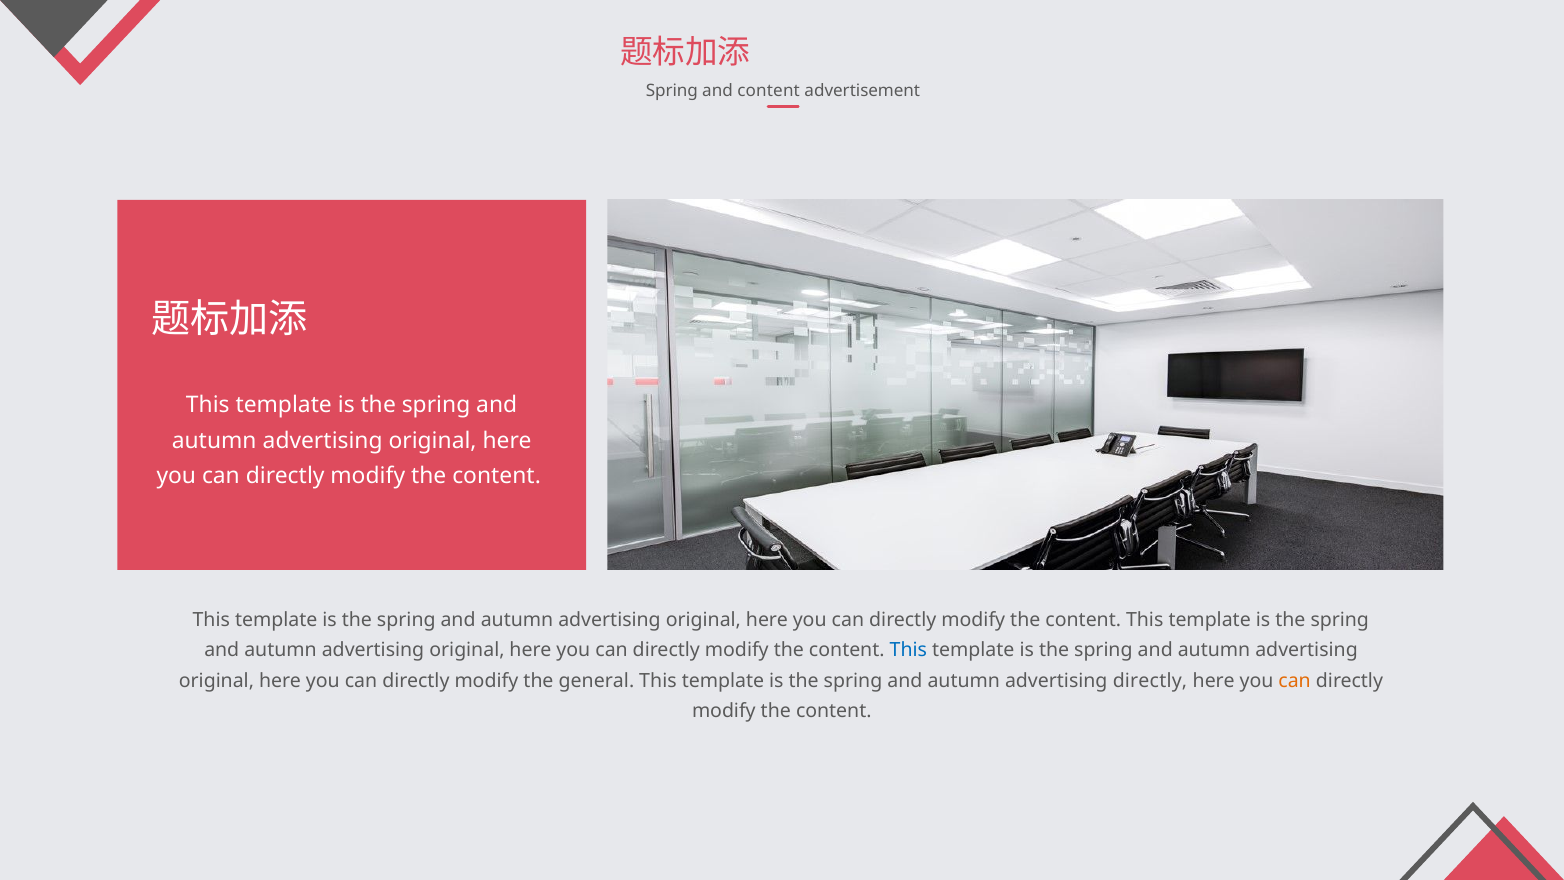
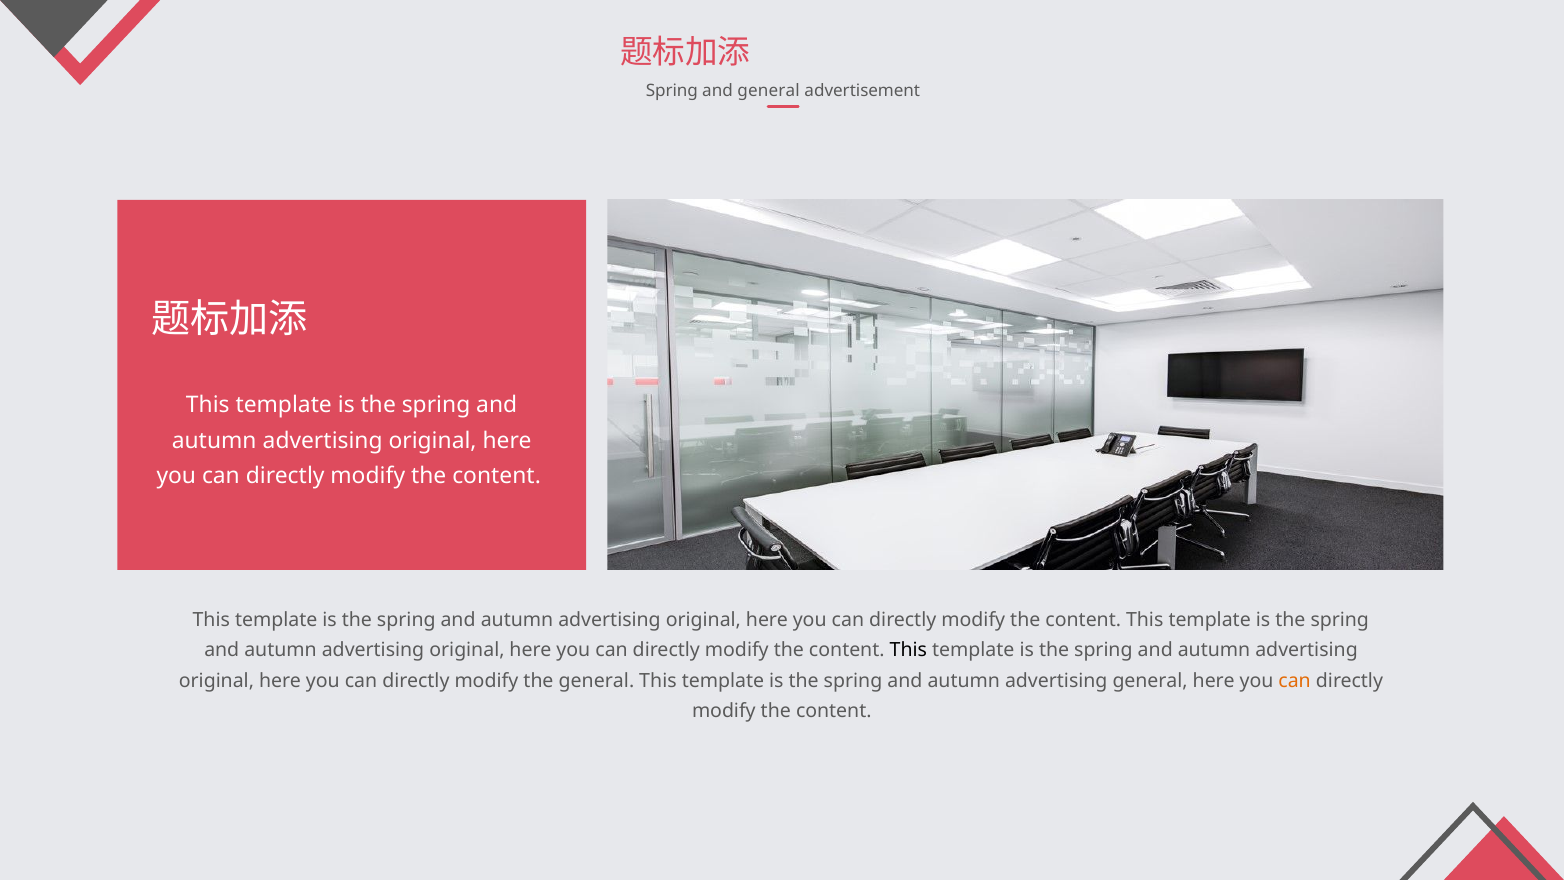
and content: content -> general
This at (908, 650) colour: blue -> black
advertising directly: directly -> general
